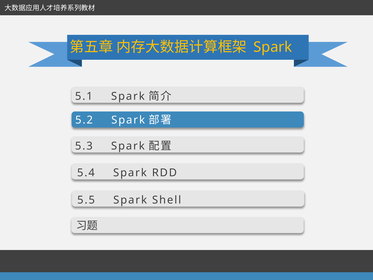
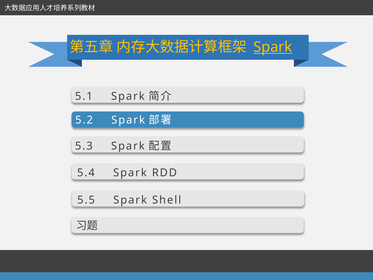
Spark at (273, 47) underline: none -> present
